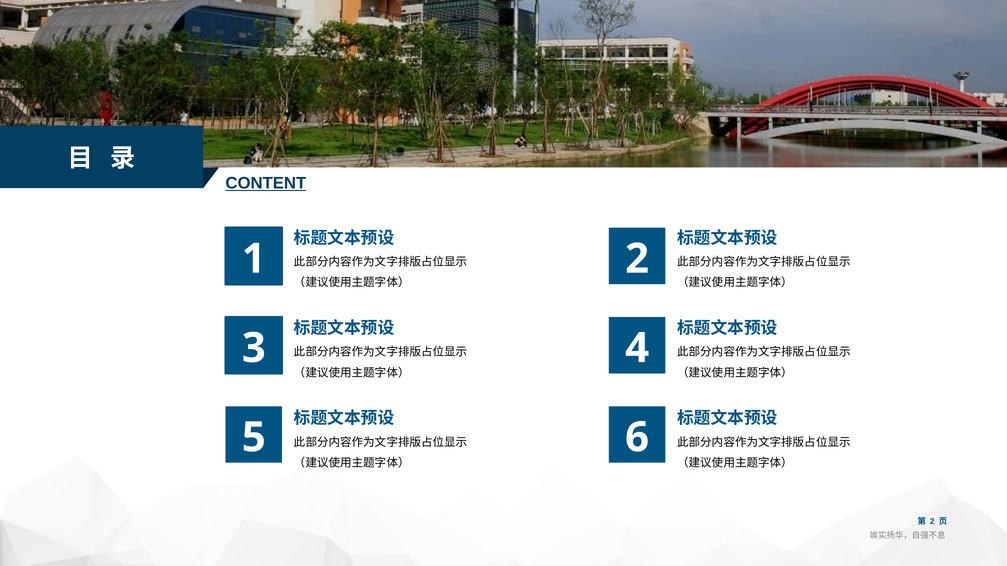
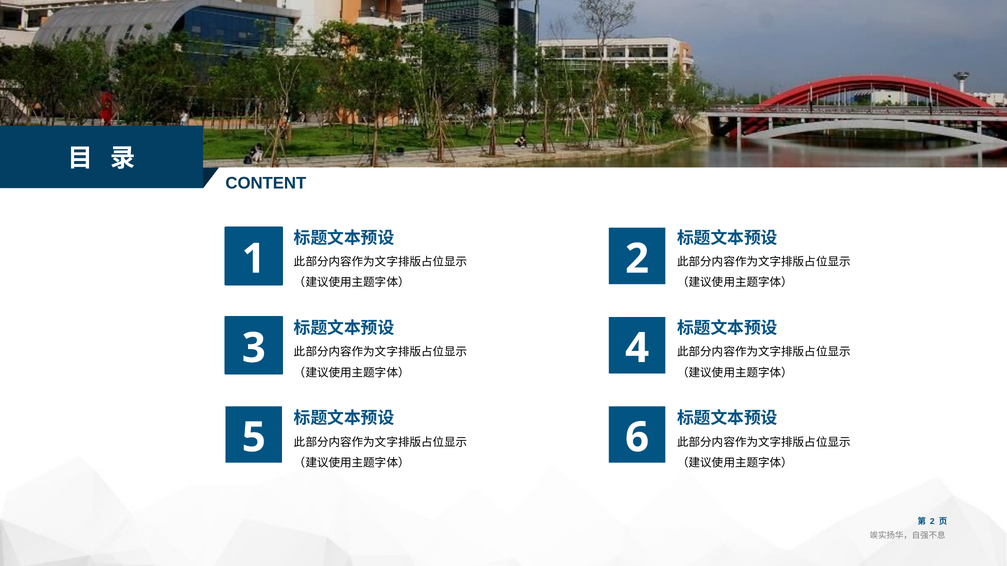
CONTENT underline: present -> none
